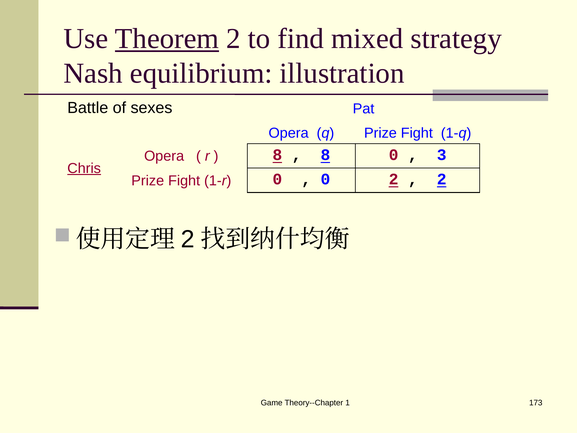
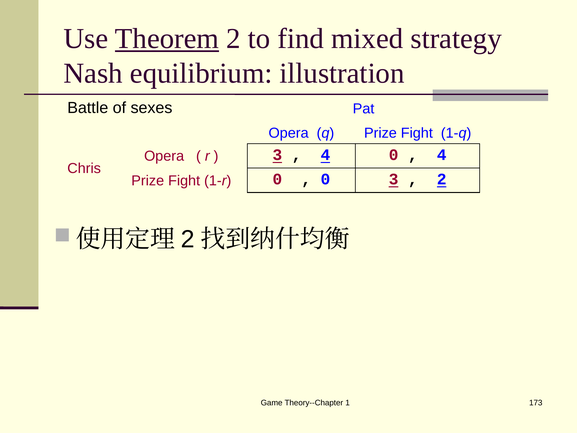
8 at (277, 155): 8 -> 3
8 at (325, 155): 8 -> 4
3 at (442, 155): 3 -> 4
Chris underline: present -> none
0 2: 2 -> 3
